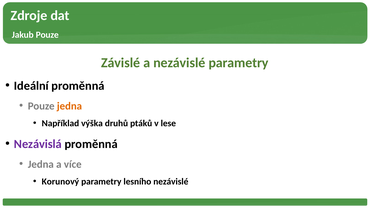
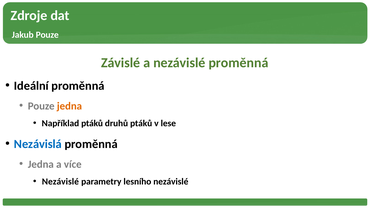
nezávislé parametry: parametry -> proměnná
Například výška: výška -> ptáků
Nezávislá colour: purple -> blue
Korunový at (60, 182): Korunový -> Nezávislé
